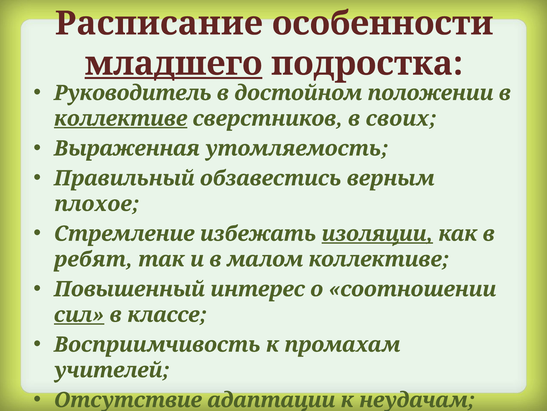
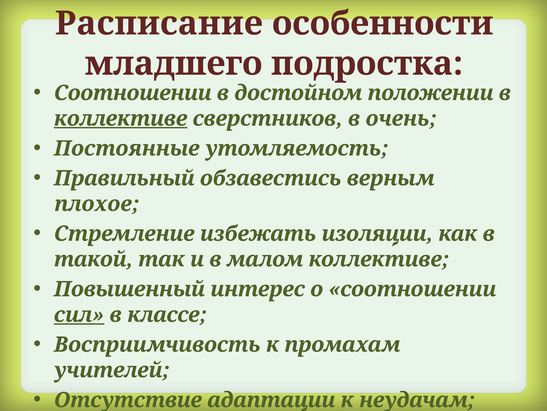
младшего underline: present -> none
Руководитель at (133, 93): Руководитель -> Соотношении
своих: своих -> очень
Выраженная at (127, 148): Выраженная -> Постоянные
изоляции underline: present -> none
ребят: ребят -> такой
